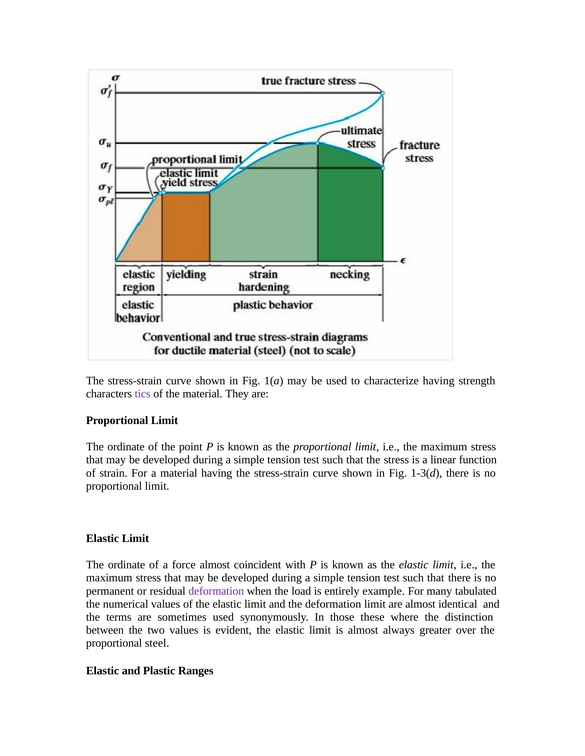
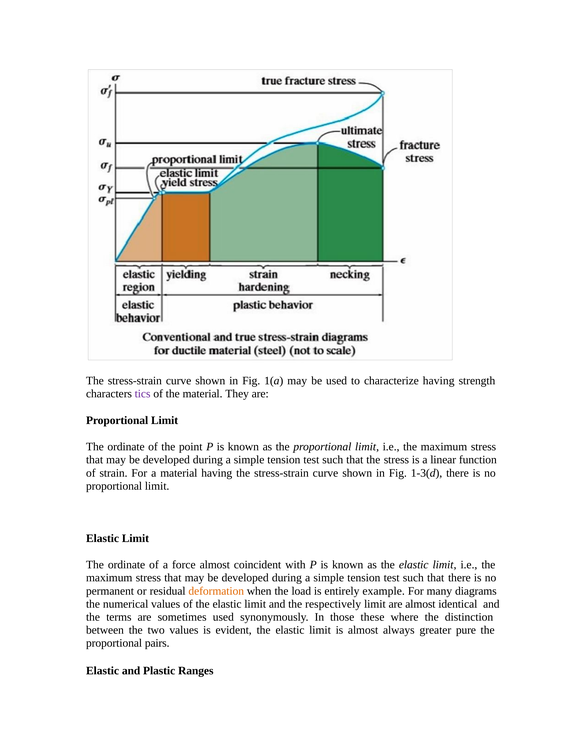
deformation at (216, 592) colour: purple -> orange
tabulated: tabulated -> diagrams
the deformation: deformation -> respectively
over: over -> pure
steel: steel -> pairs
